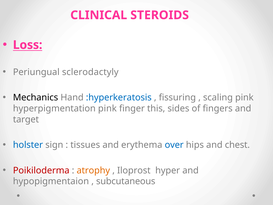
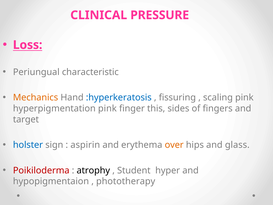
STEROIDS: STEROIDS -> PRESSURE
sclerodactyly: sclerodactyly -> characteristic
Mechanics colour: black -> orange
tissues: tissues -> aspirin
over colour: blue -> orange
chest: chest -> glass
atrophy colour: orange -> black
Iloprost: Iloprost -> Student
subcutaneous: subcutaneous -> phototherapy
